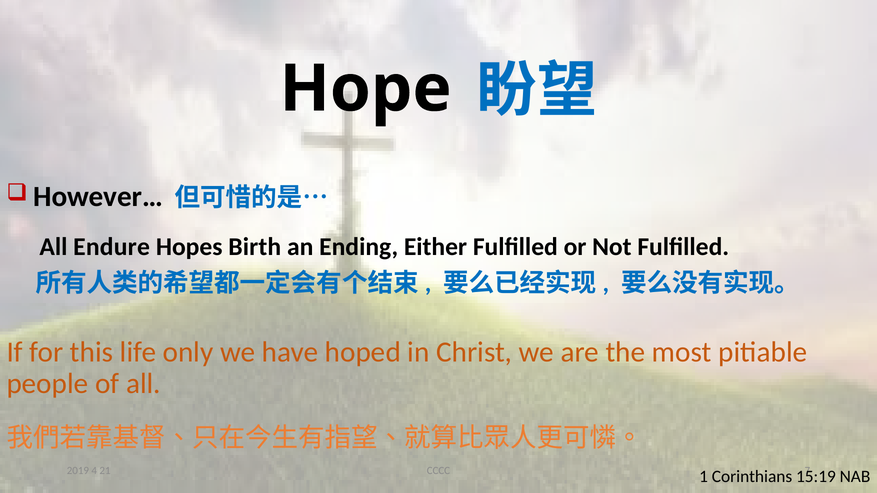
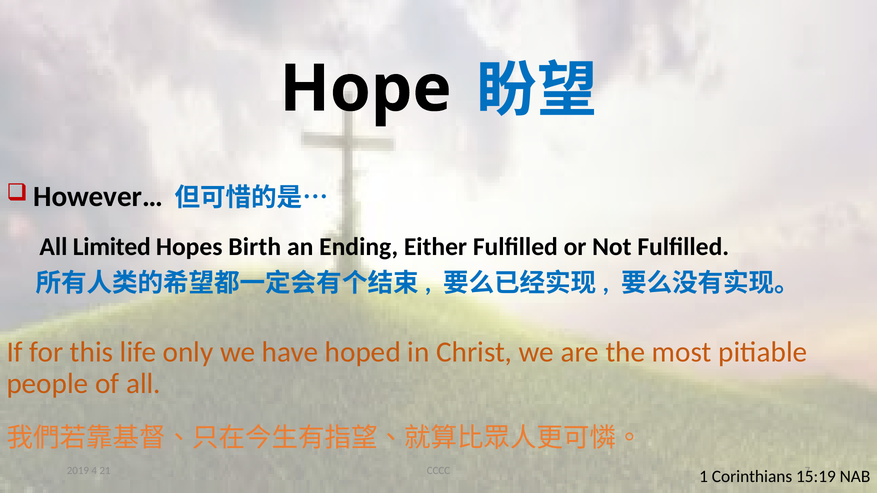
Endure: Endure -> Limited
